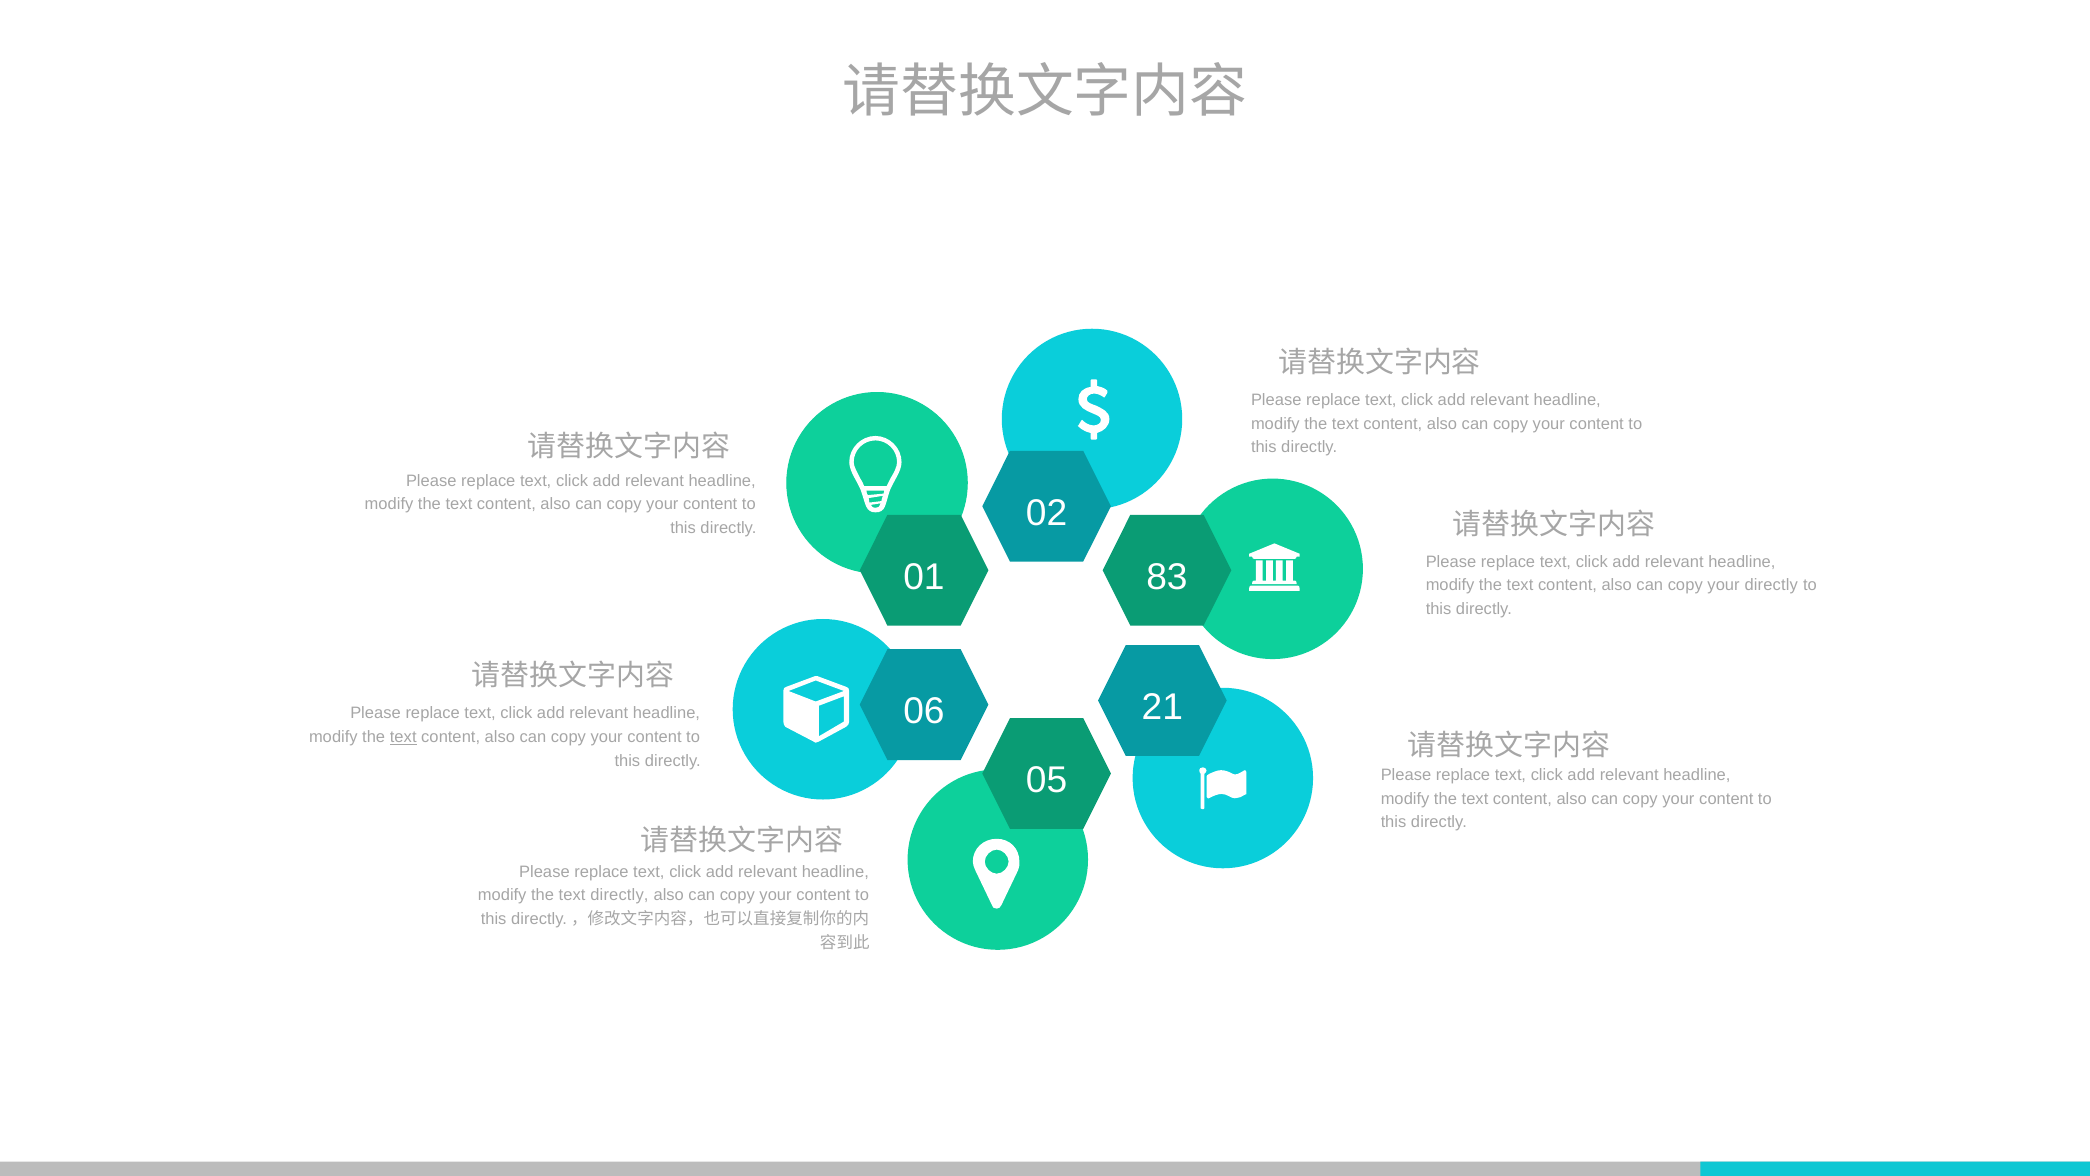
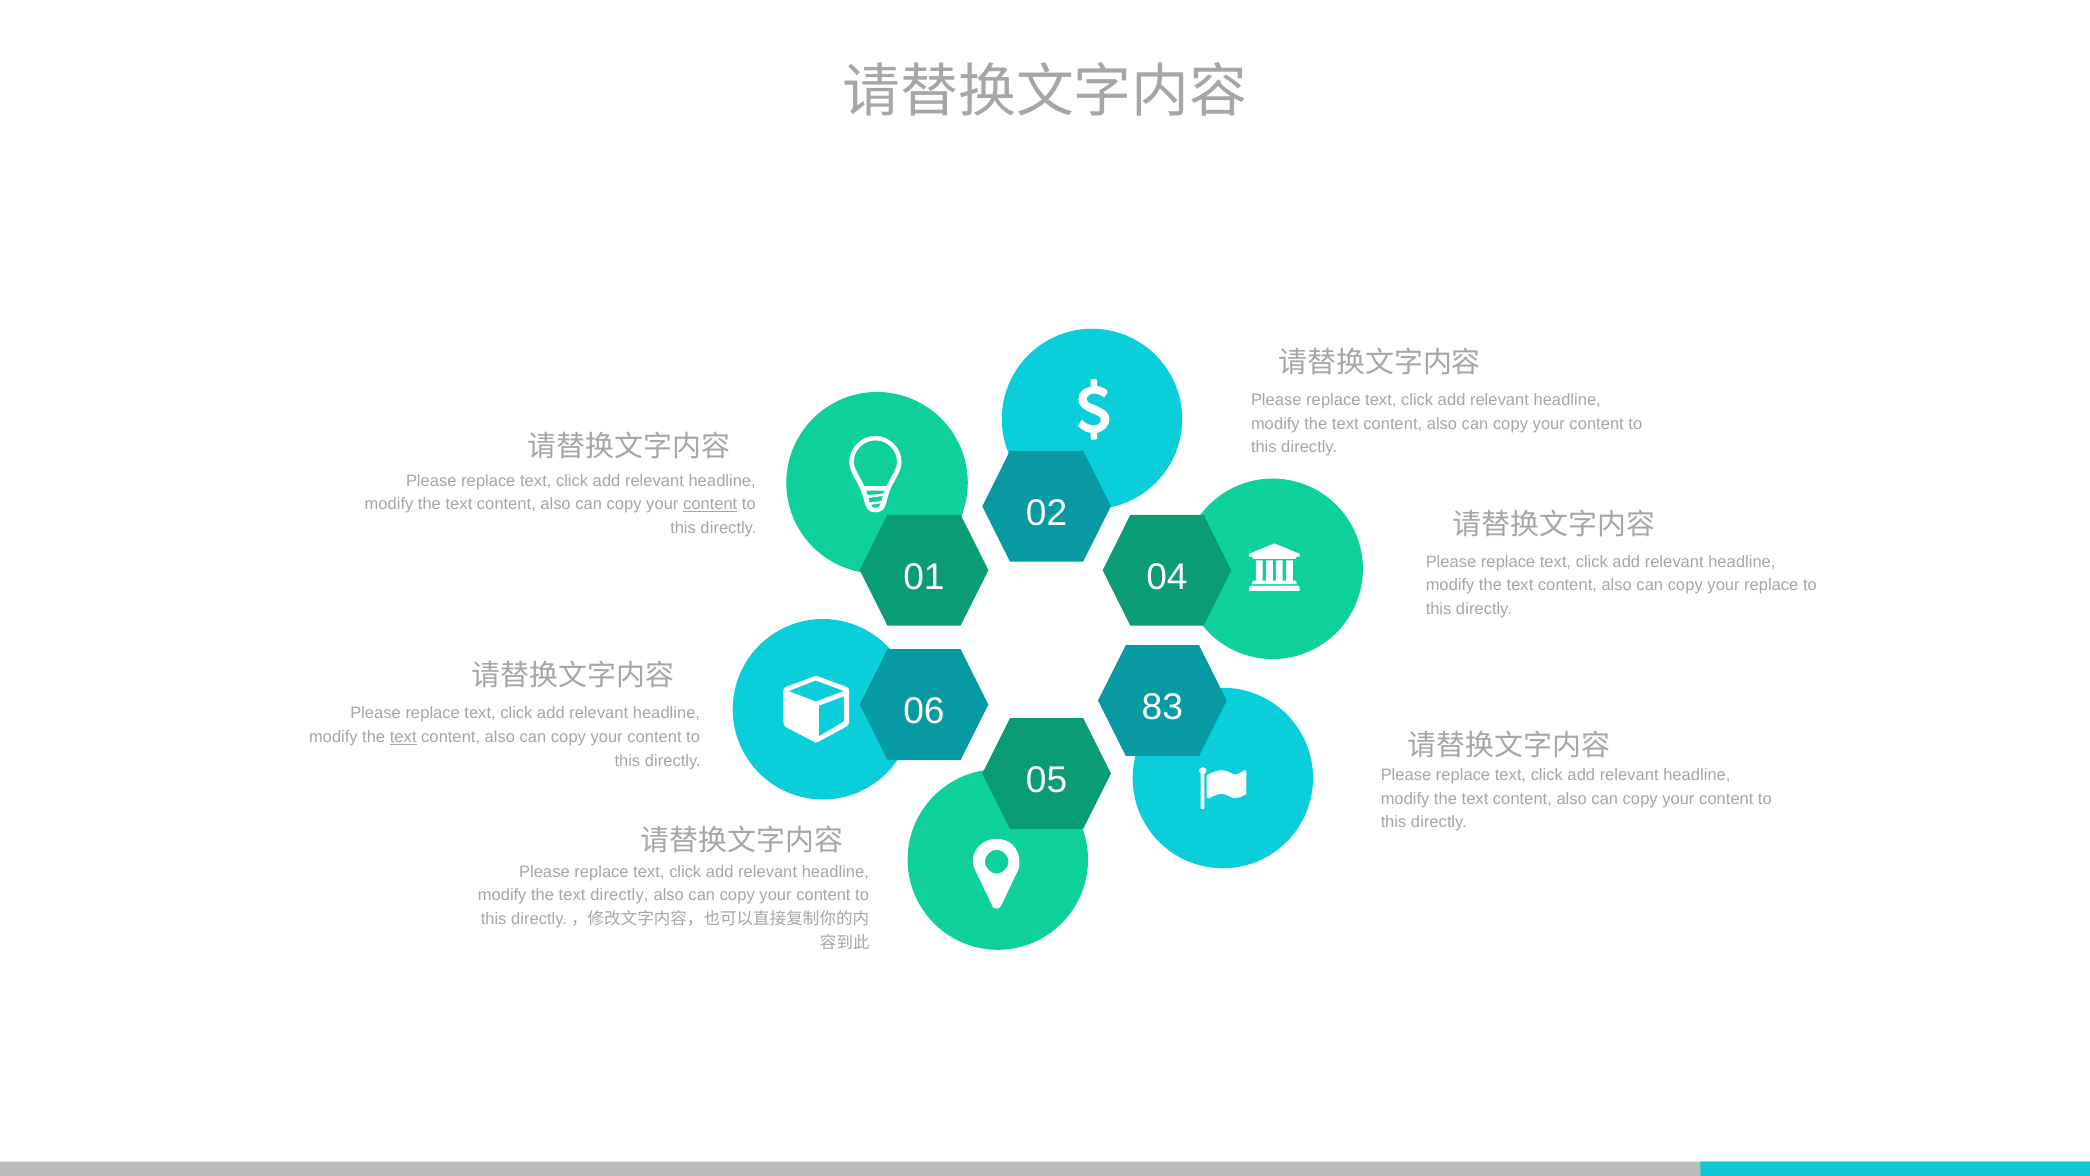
content at (710, 504) underline: none -> present
83: 83 -> 04
your directly: directly -> replace
21: 21 -> 83
